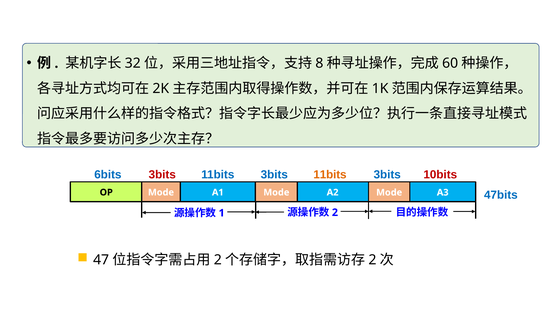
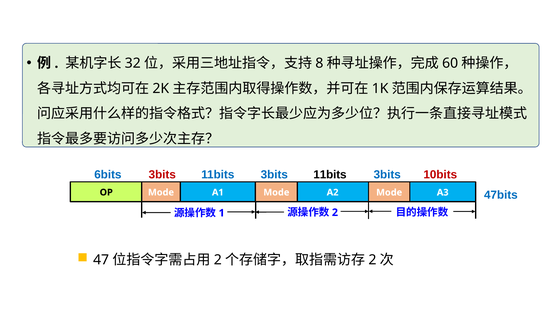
11bits at (330, 175) colour: orange -> black
